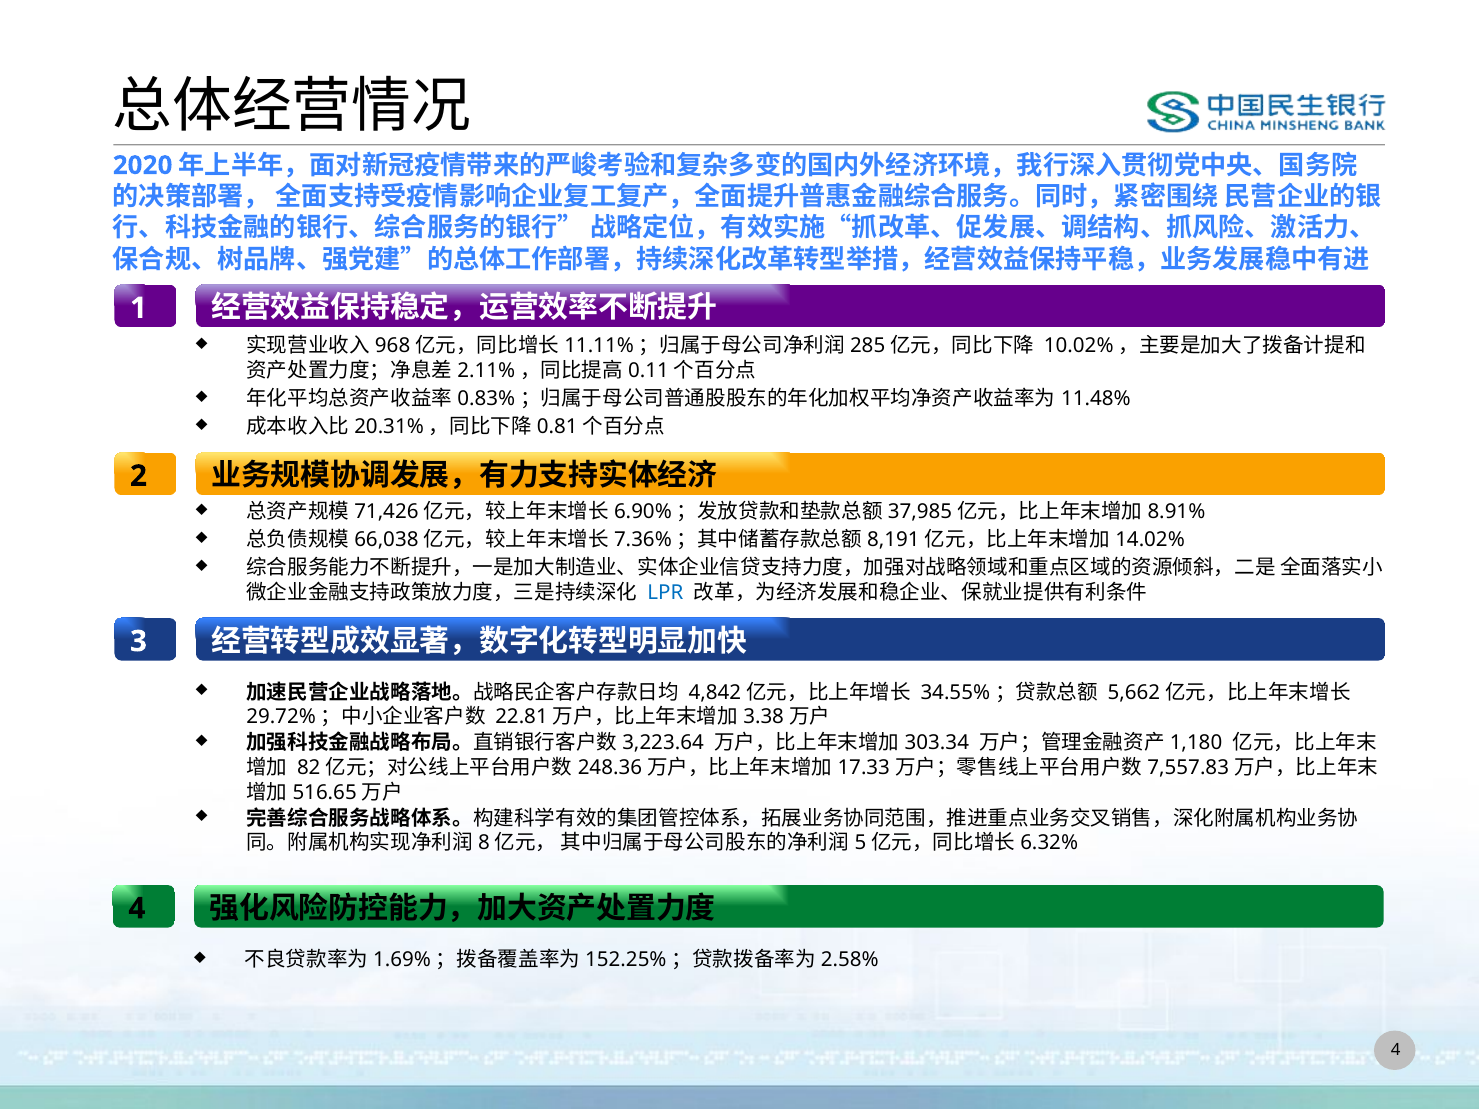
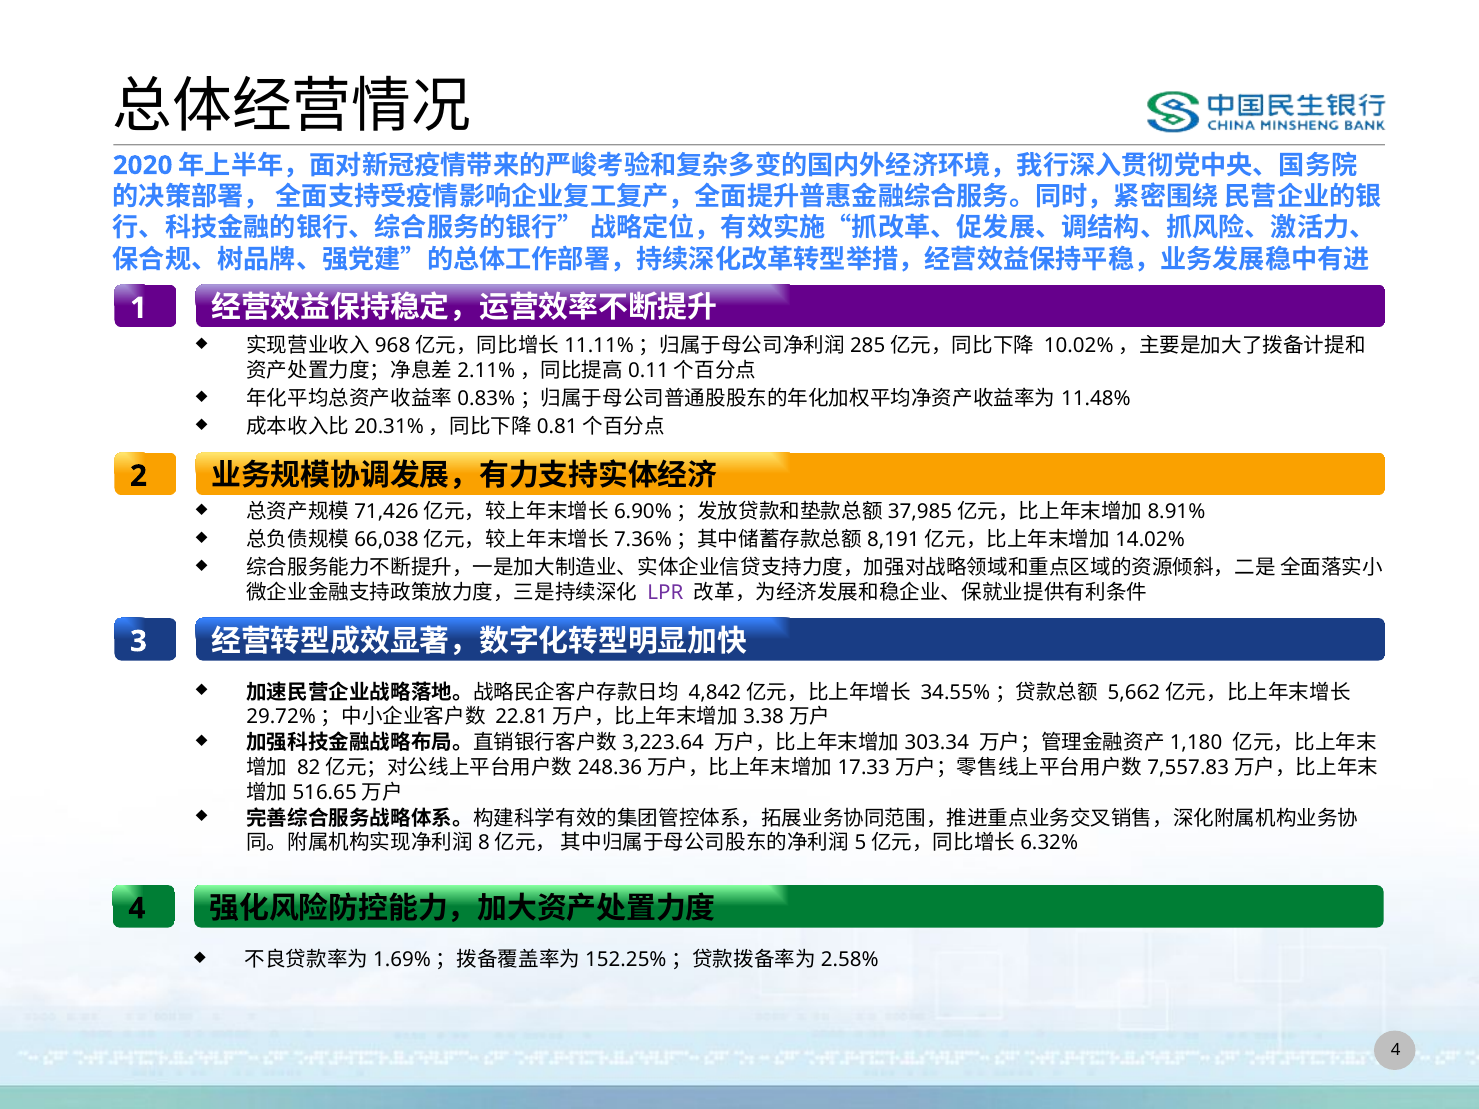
LPR colour: blue -> purple
